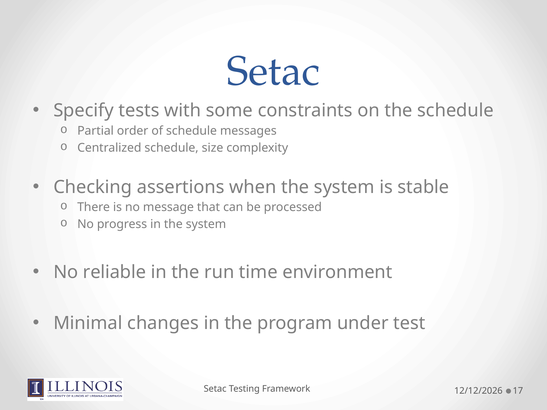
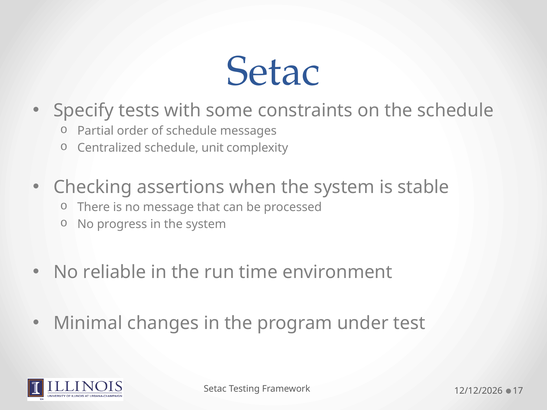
size: size -> unit
